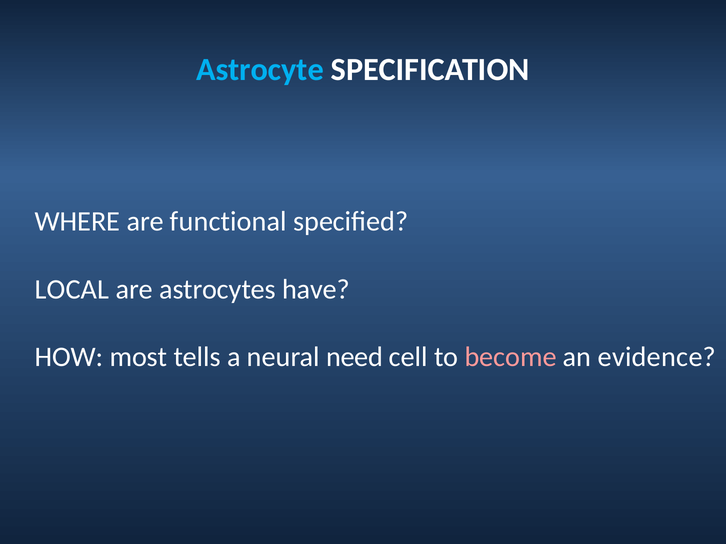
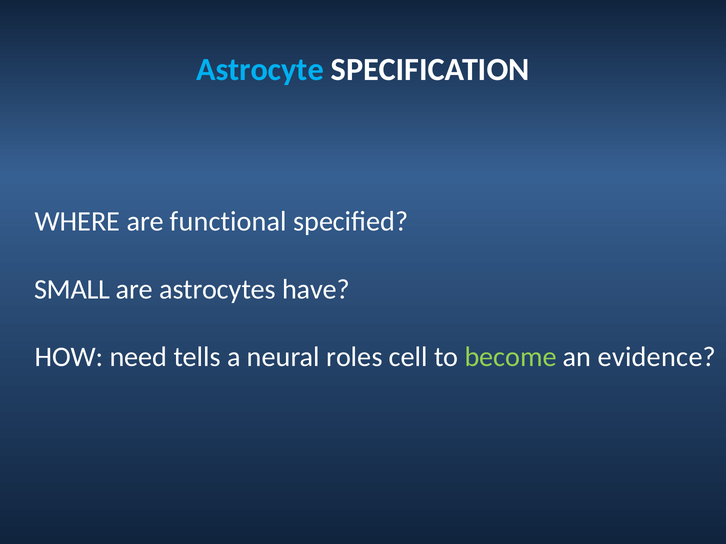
LOCAL: LOCAL -> SMALL
most: most -> need
need: need -> roles
become colour: pink -> light green
